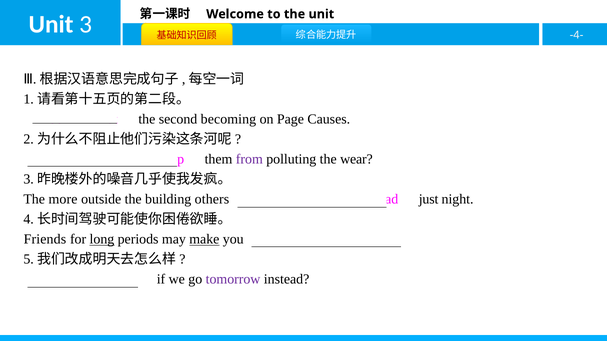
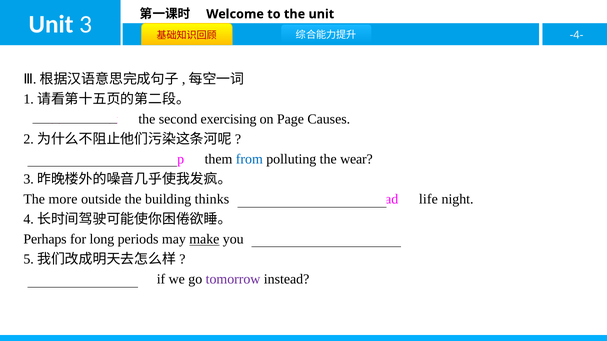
becoming: becoming -> exercising
from colour: purple -> blue
others: others -> thinks
just: just -> life
Friends: Friends -> Perhaps
long underline: present -> none
